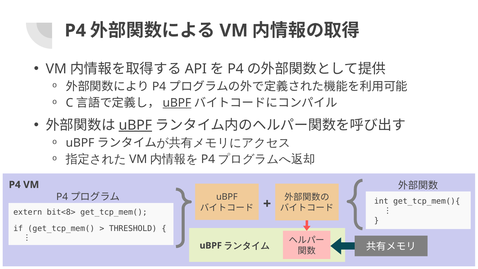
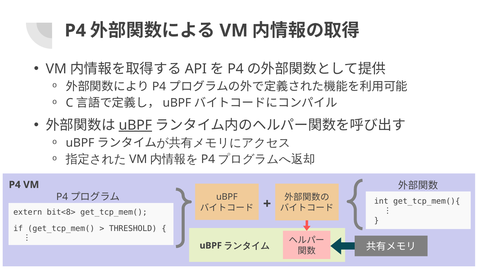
uBPF at (177, 103) underline: present -> none
